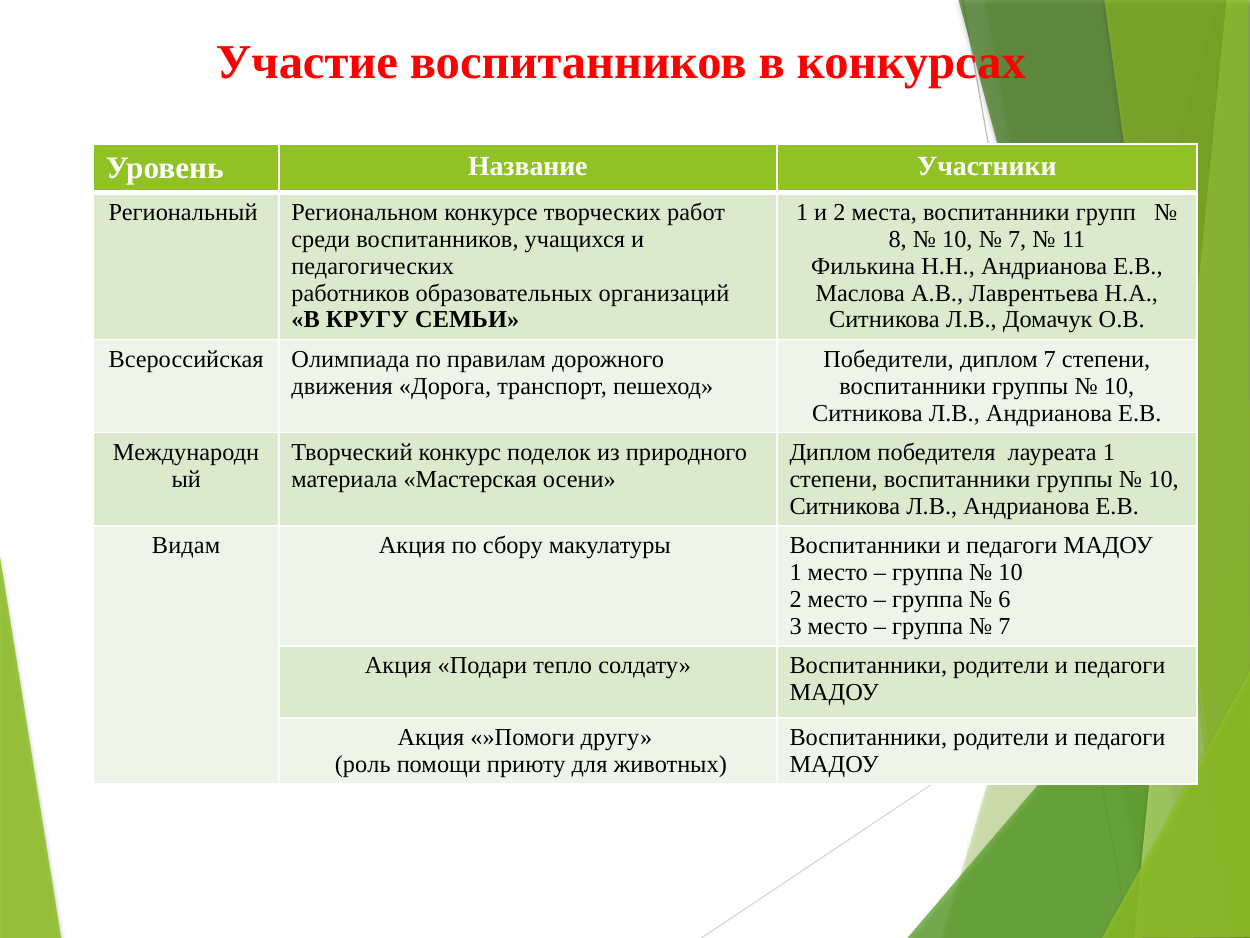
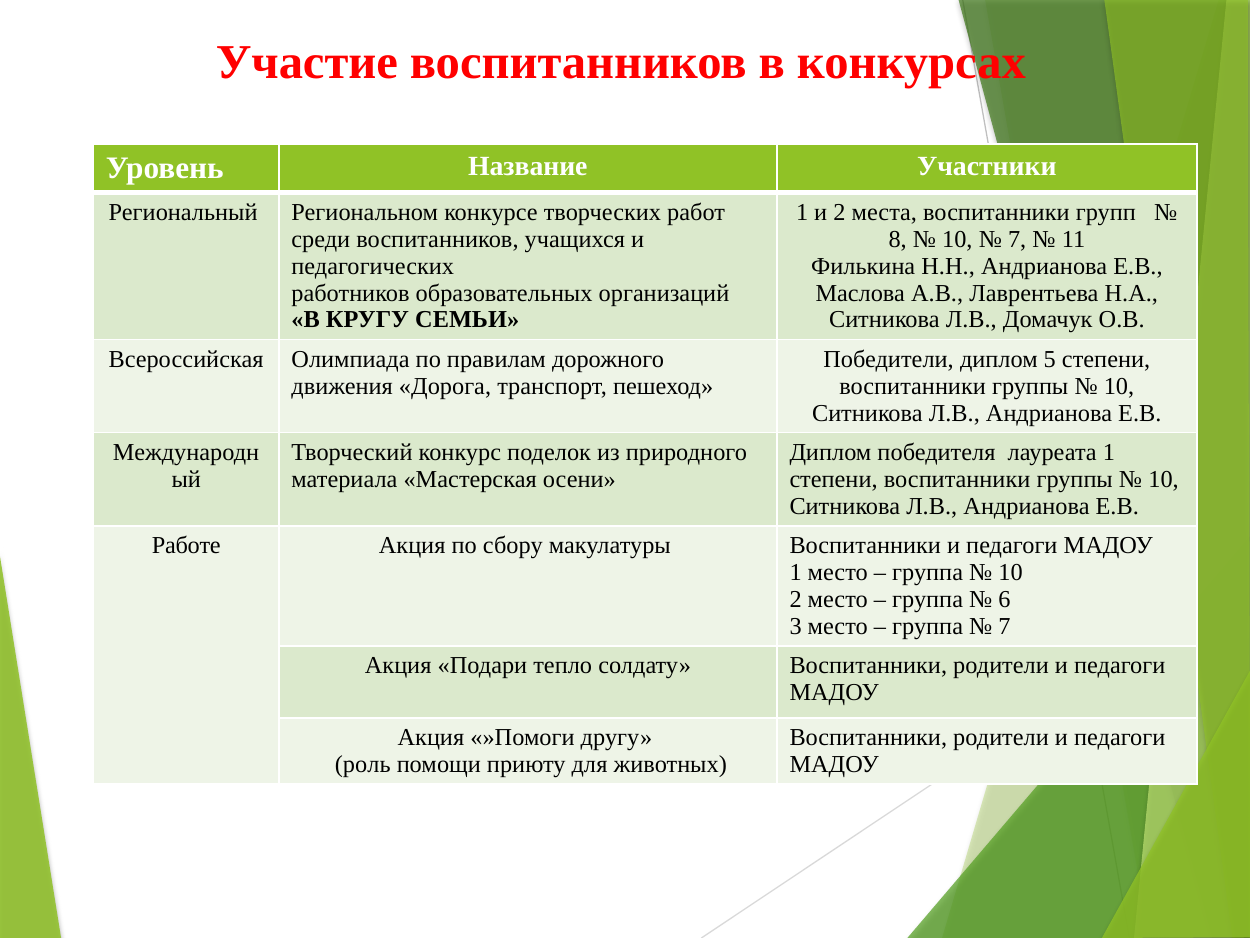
диплом 7: 7 -> 5
Видам: Видам -> Работе
